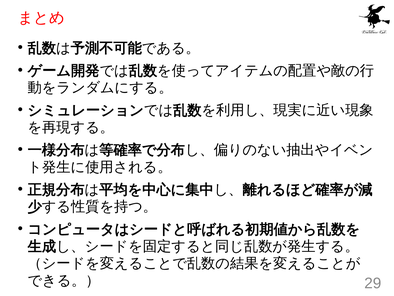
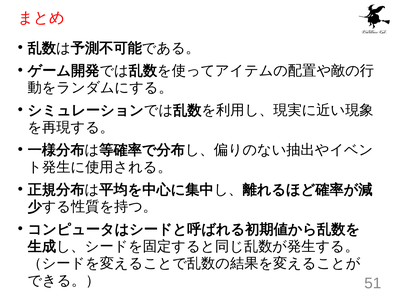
29: 29 -> 51
